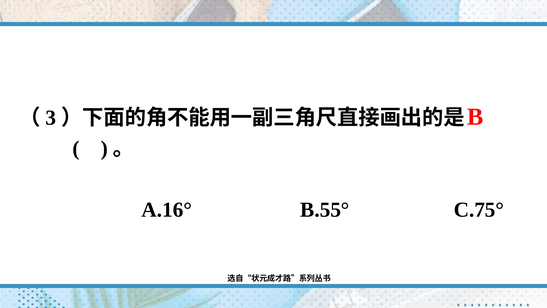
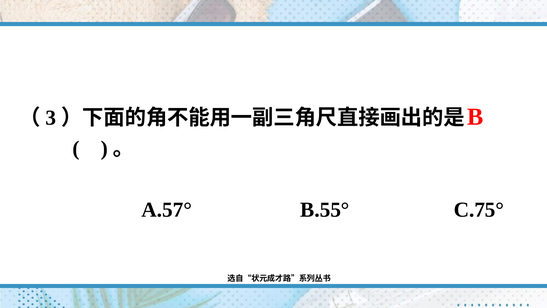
A.16°: A.16° -> A.57°
